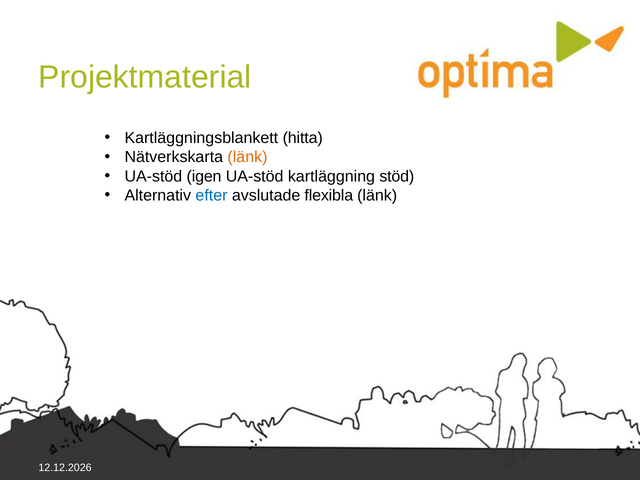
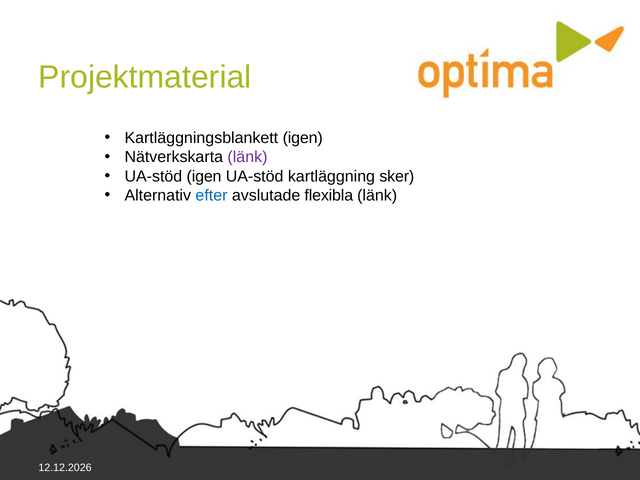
Kartläggningsblankett hitta: hitta -> igen
länk at (247, 157) colour: orange -> purple
stöd: stöd -> sker
